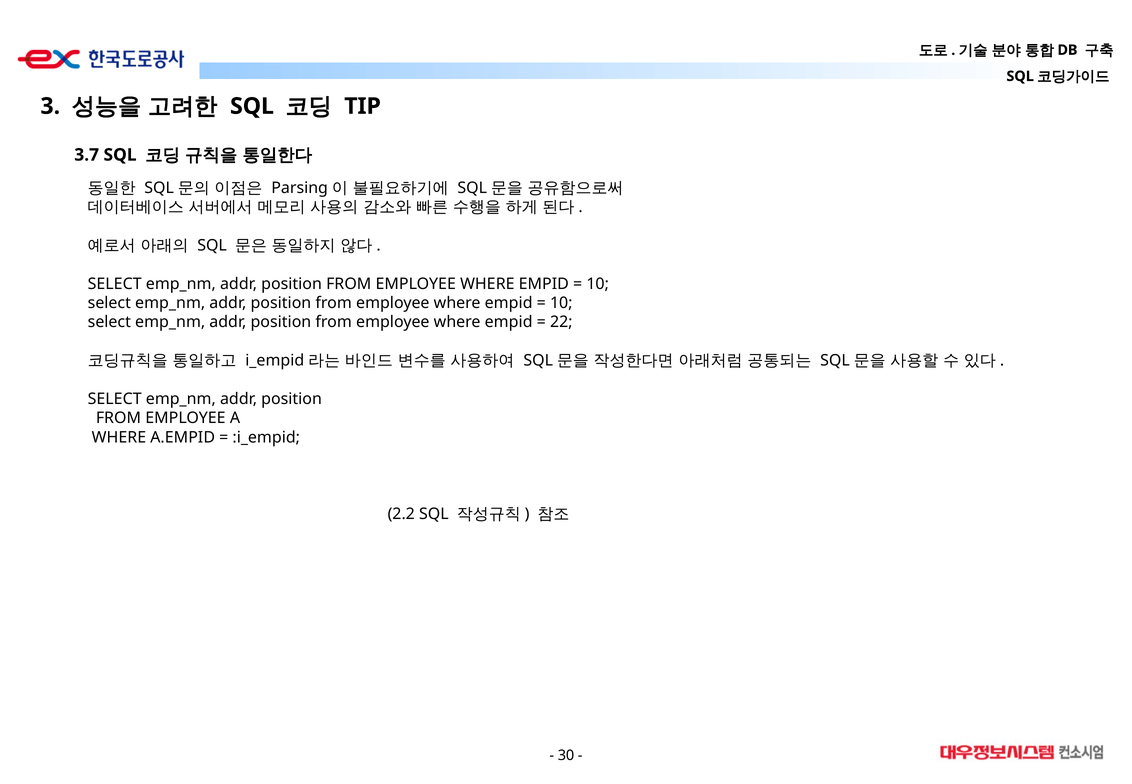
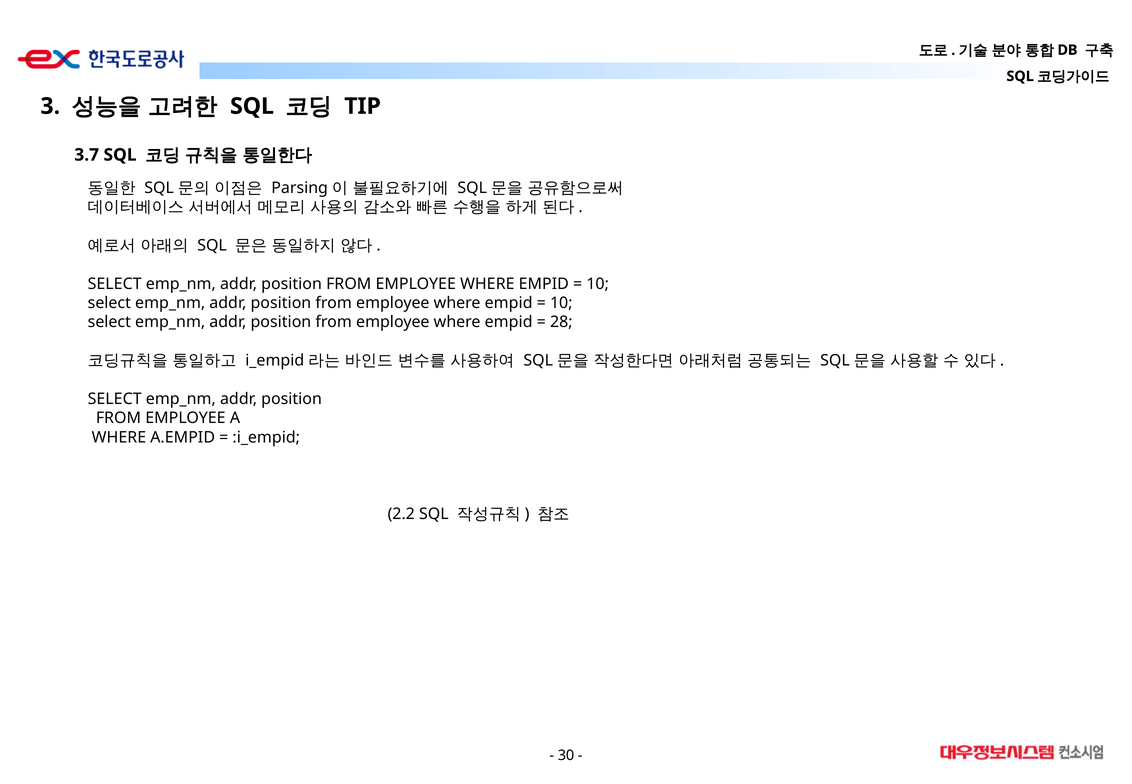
22: 22 -> 28
